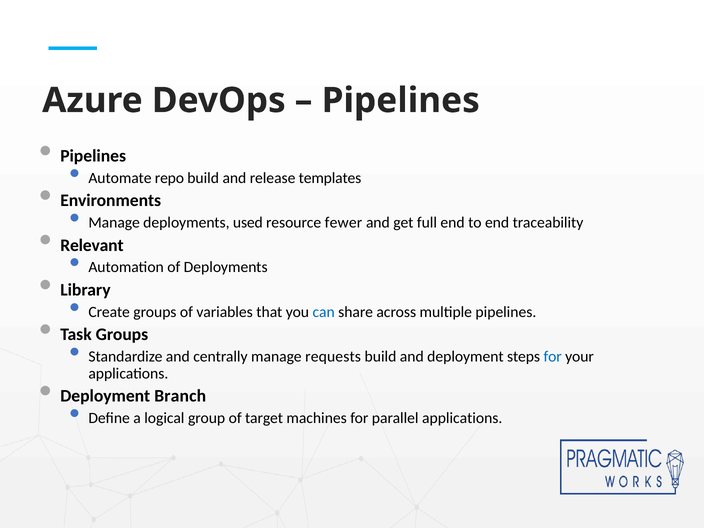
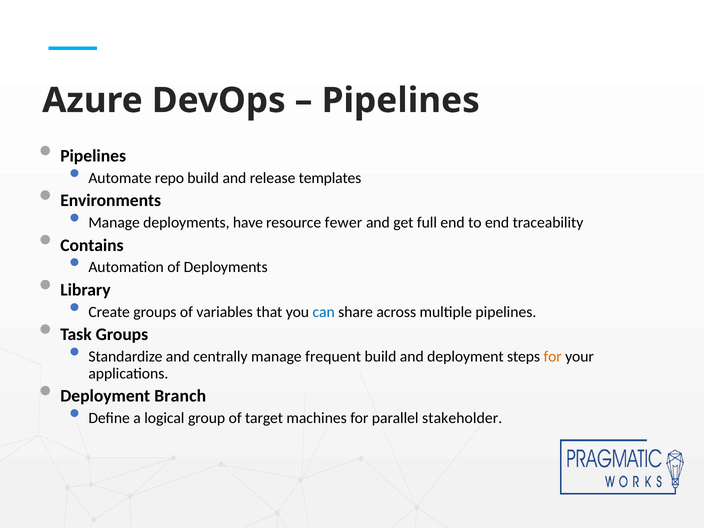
used: used -> have
Relevant: Relevant -> Contains
requests: requests -> frequent
for at (553, 357) colour: blue -> orange
parallel applications: applications -> stakeholder
